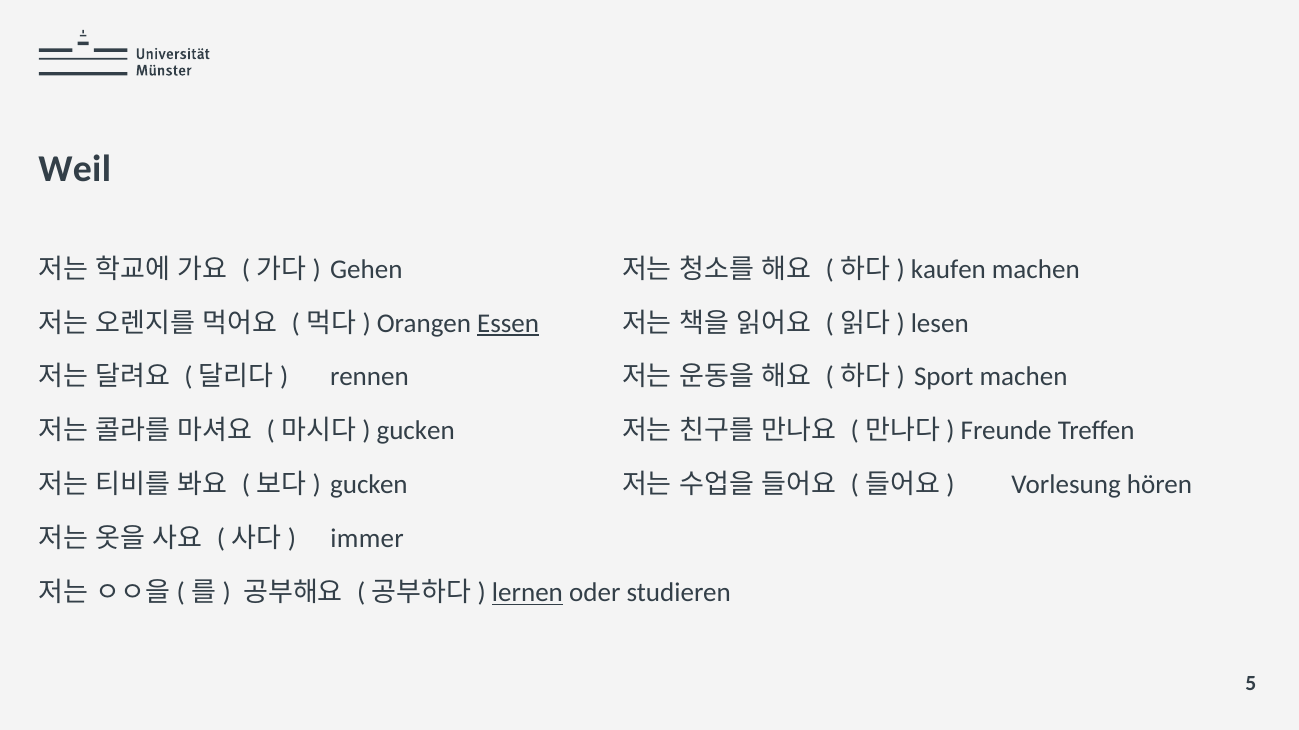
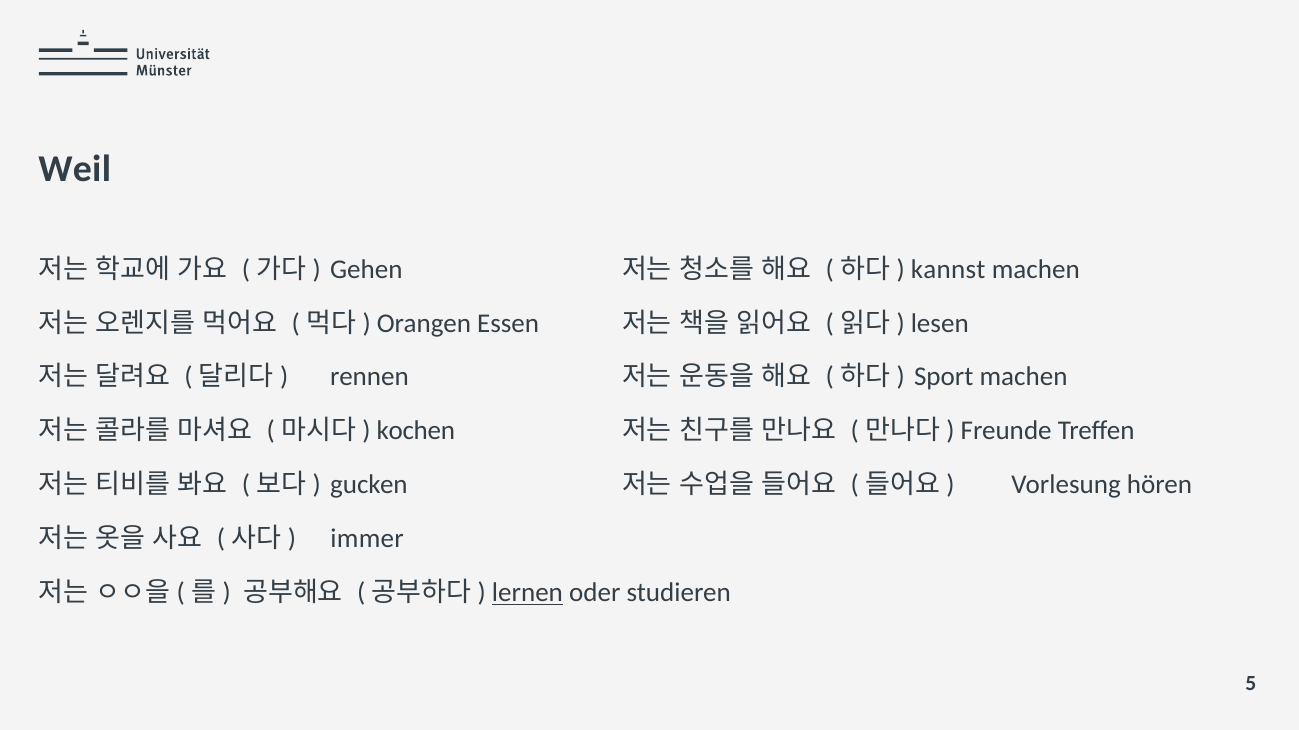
kaufen: kaufen -> kannst
Essen underline: present -> none
gucken at (416, 431): gucken -> kochen
